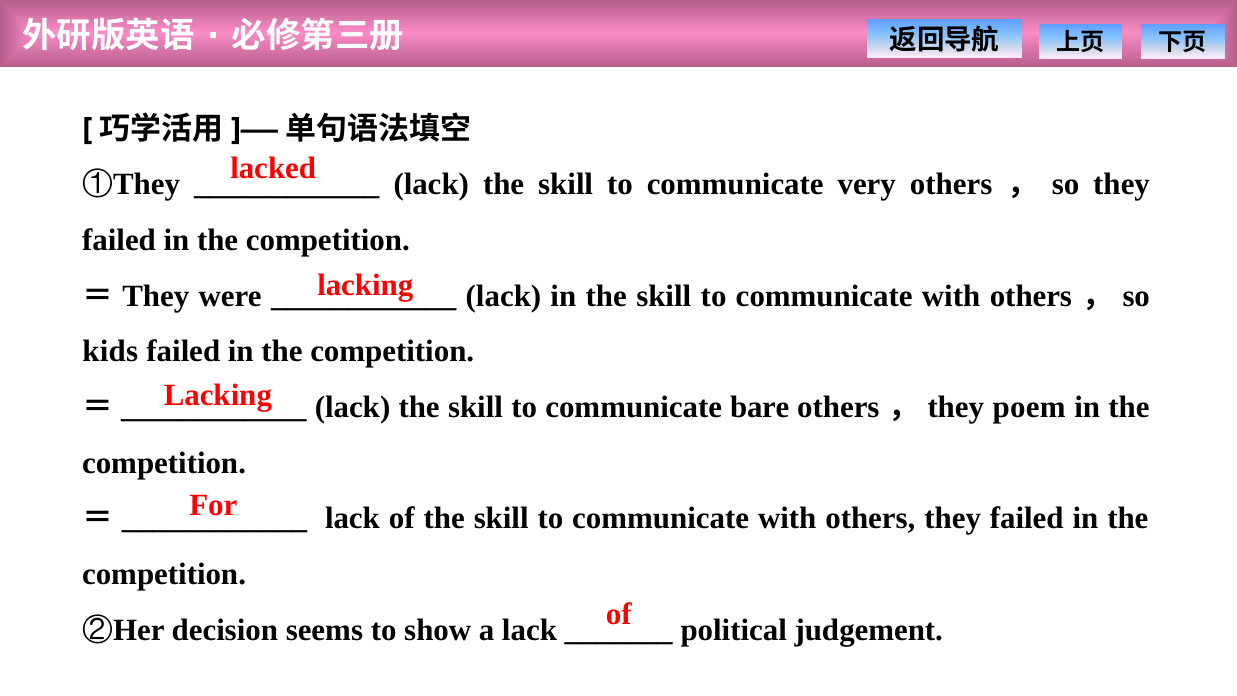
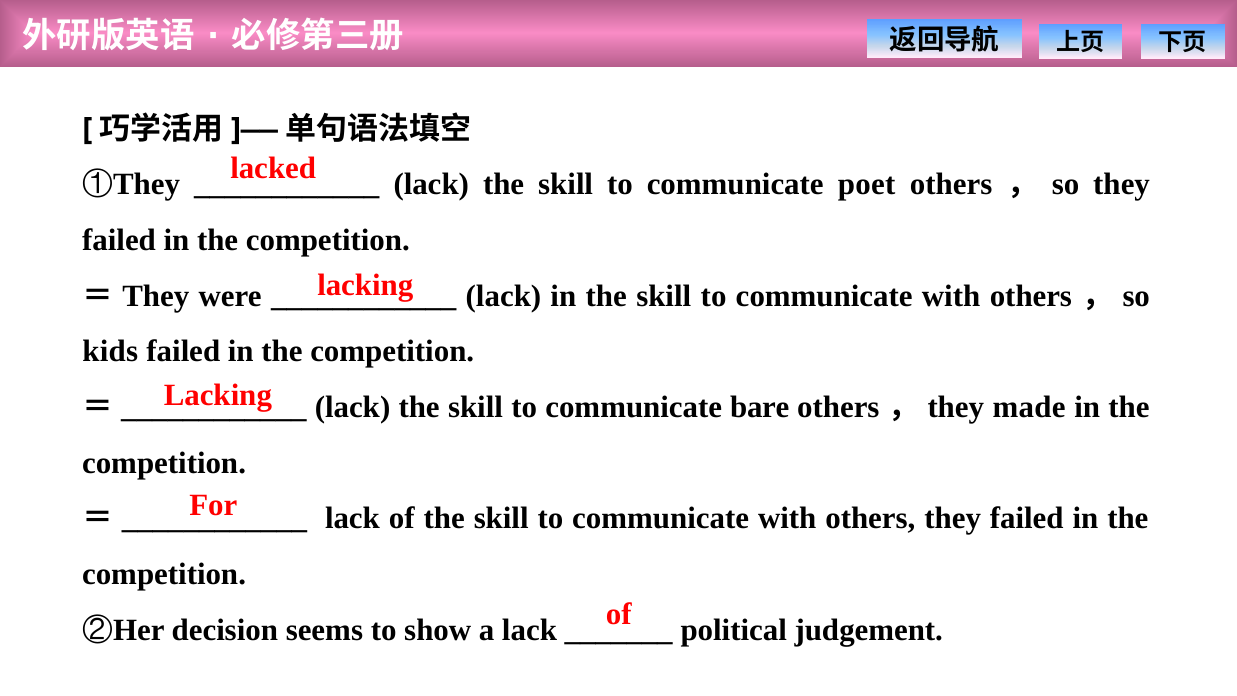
very: very -> poet
poem: poem -> made
